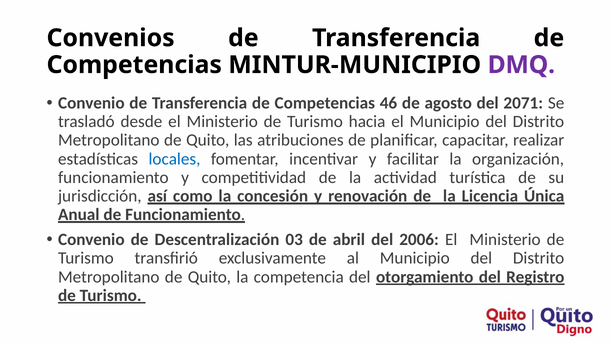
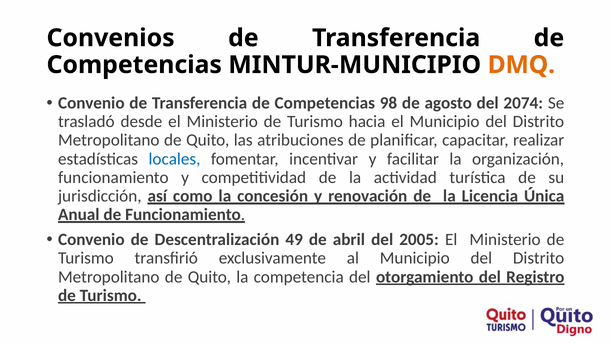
DMQ colour: purple -> orange
46: 46 -> 98
2071: 2071 -> 2074
03: 03 -> 49
2006: 2006 -> 2005
